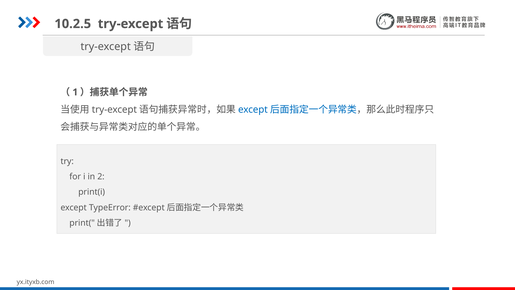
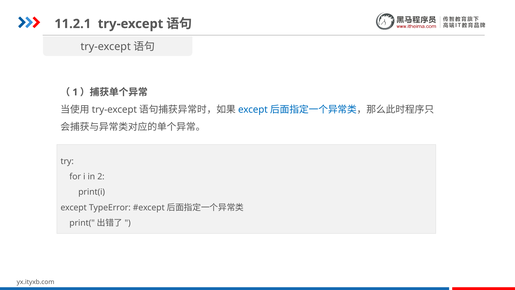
10.2.5: 10.2.5 -> 11.2.1
